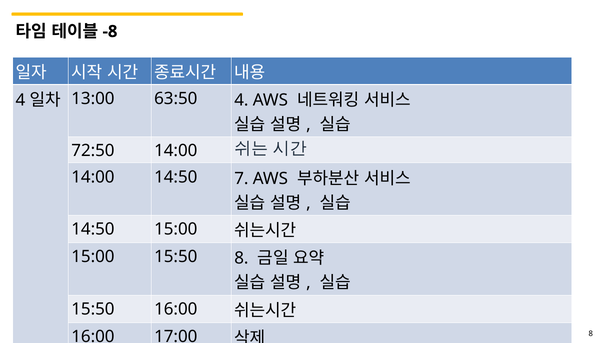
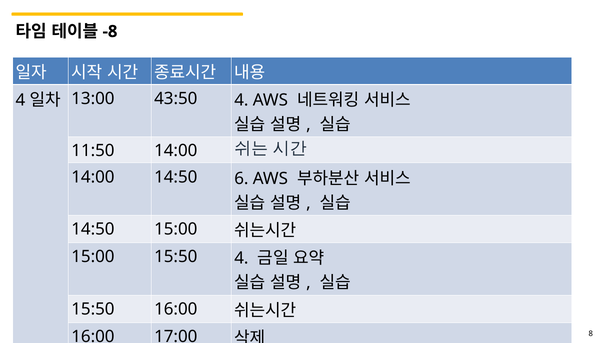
63:50: 63:50 -> 43:50
72:50: 72:50 -> 11:50
7: 7 -> 6
15:50 8: 8 -> 4
